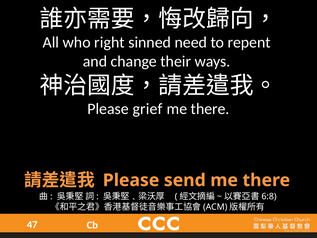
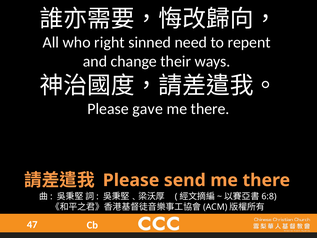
grief: grief -> gave
